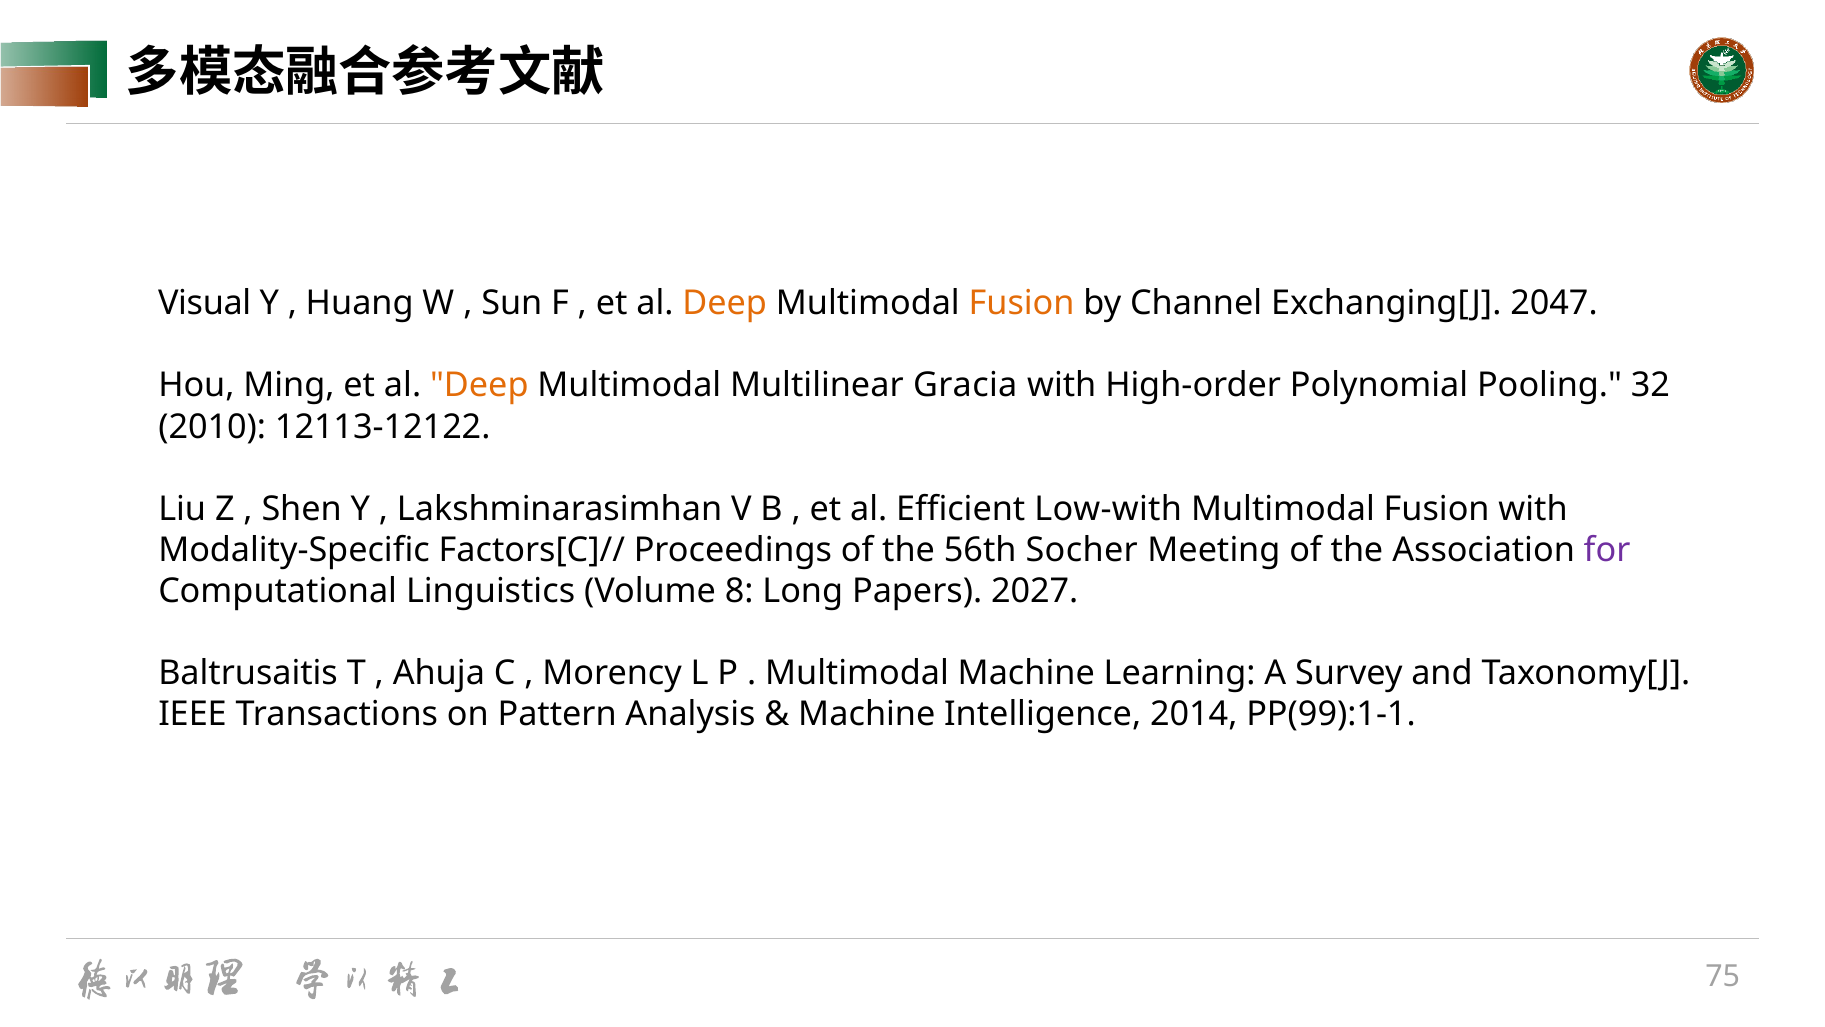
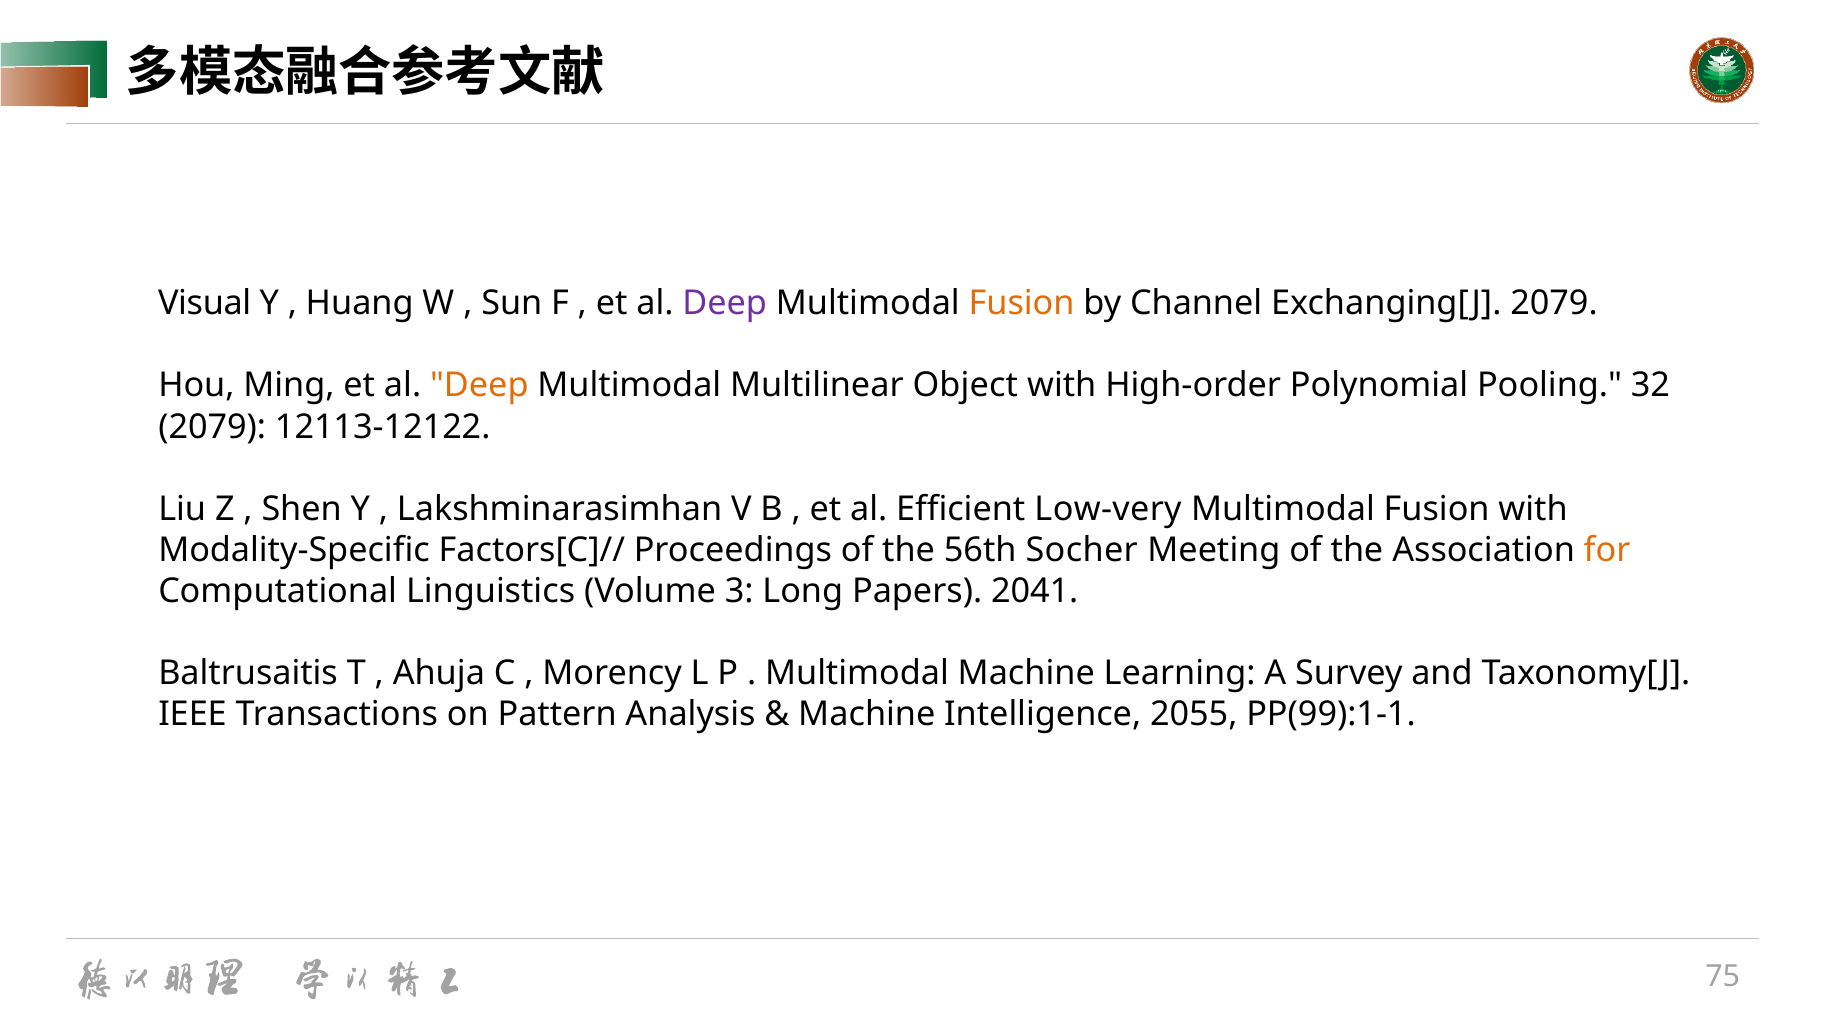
Deep at (725, 303) colour: orange -> purple
Exchanging[J 2047: 2047 -> 2079
Gracia: Gracia -> Object
2010 at (212, 427): 2010 -> 2079
Low-with: Low-with -> Low-very
for colour: purple -> orange
8: 8 -> 3
2027: 2027 -> 2041
2014: 2014 -> 2055
